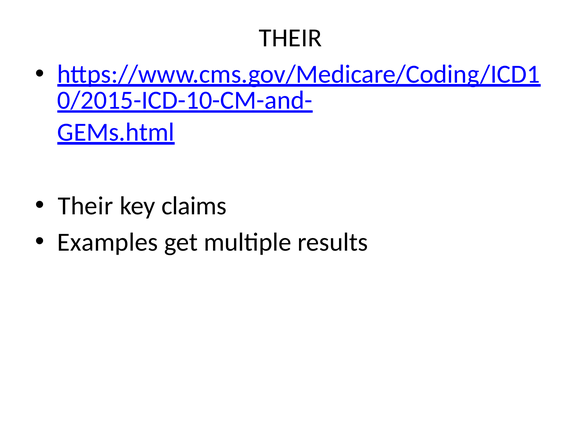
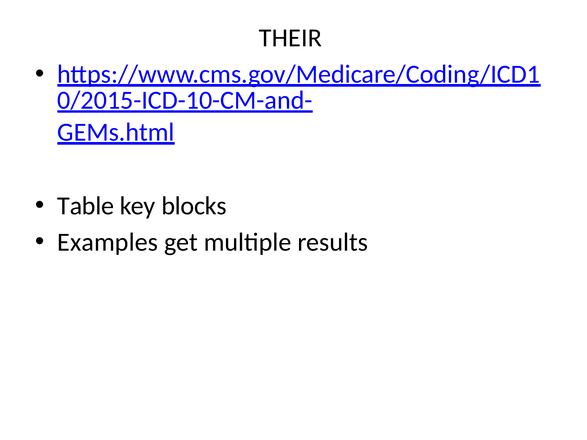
Their at (85, 206): Their -> Table
claims: claims -> blocks
